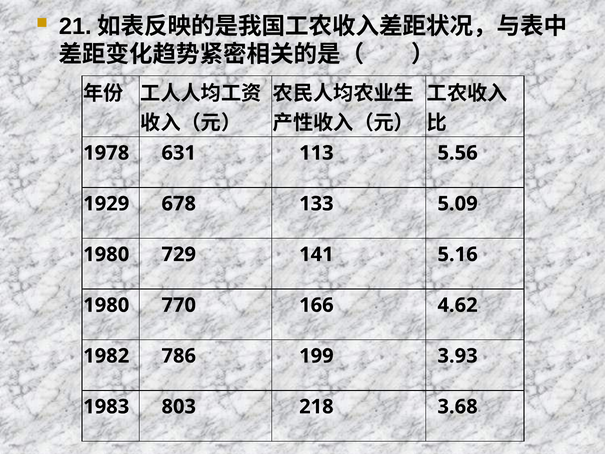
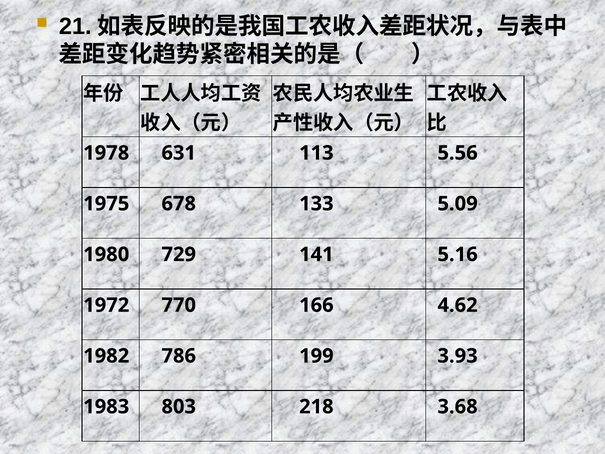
1929: 1929 -> 1975
1980 at (106, 305): 1980 -> 1972
